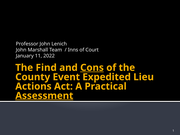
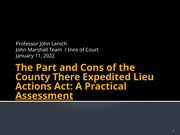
Find: Find -> Part
Cons underline: present -> none
Event: Event -> There
